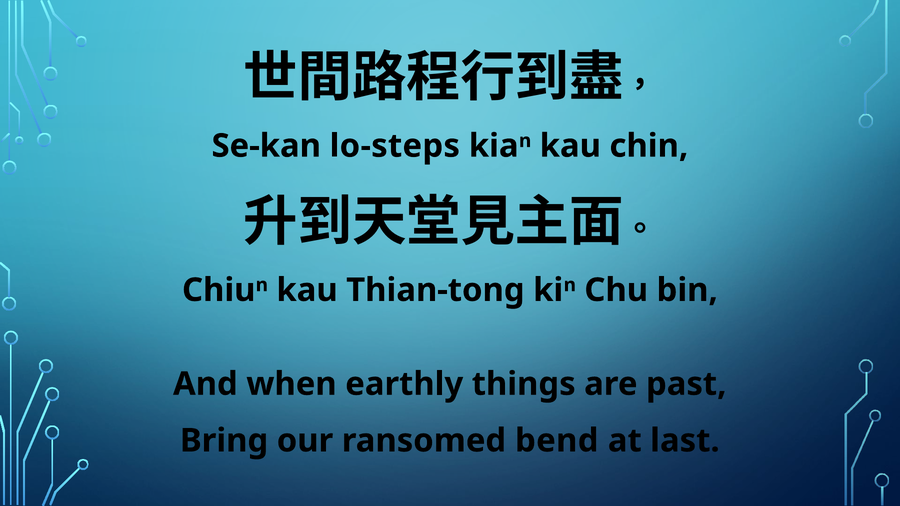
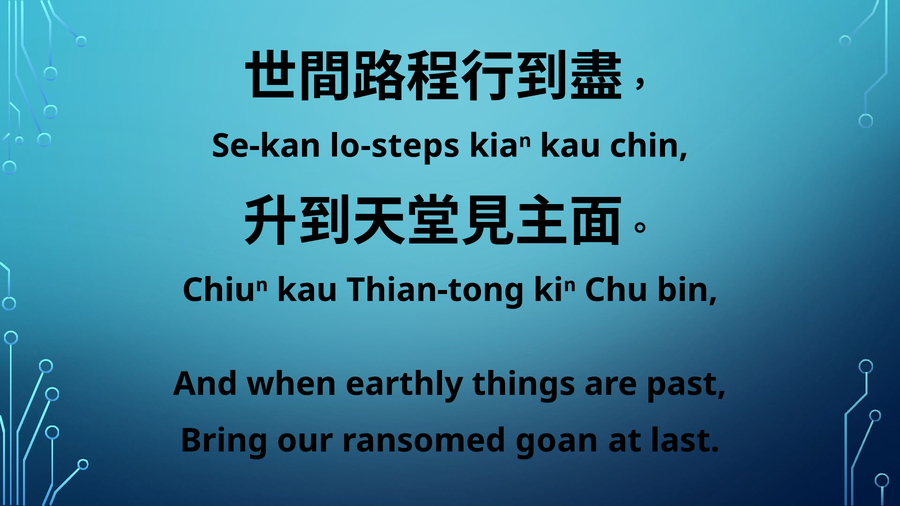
bend: bend -> goan
